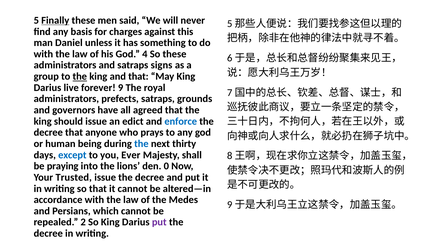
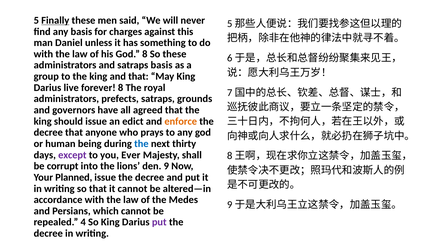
God 4: 4 -> 8
satraps signs: signs -> basis
the at (80, 76) underline: present -> none
forever 9: 9 -> 8
enforce colour: blue -> orange
except colour: blue -> purple
praying: praying -> corrupt
0: 0 -> 9
Trusted: Trusted -> Planned
2: 2 -> 4
